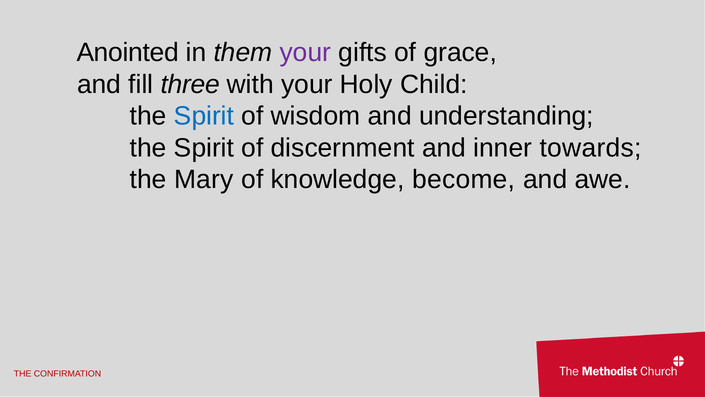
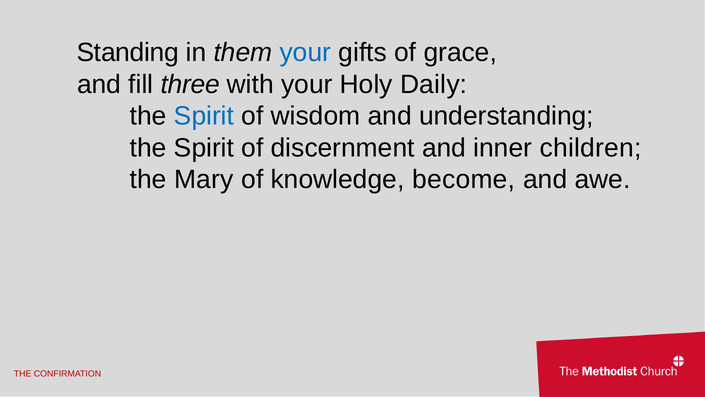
Anointed: Anointed -> Standing
your at (305, 53) colour: purple -> blue
Child: Child -> Daily
towards: towards -> children
